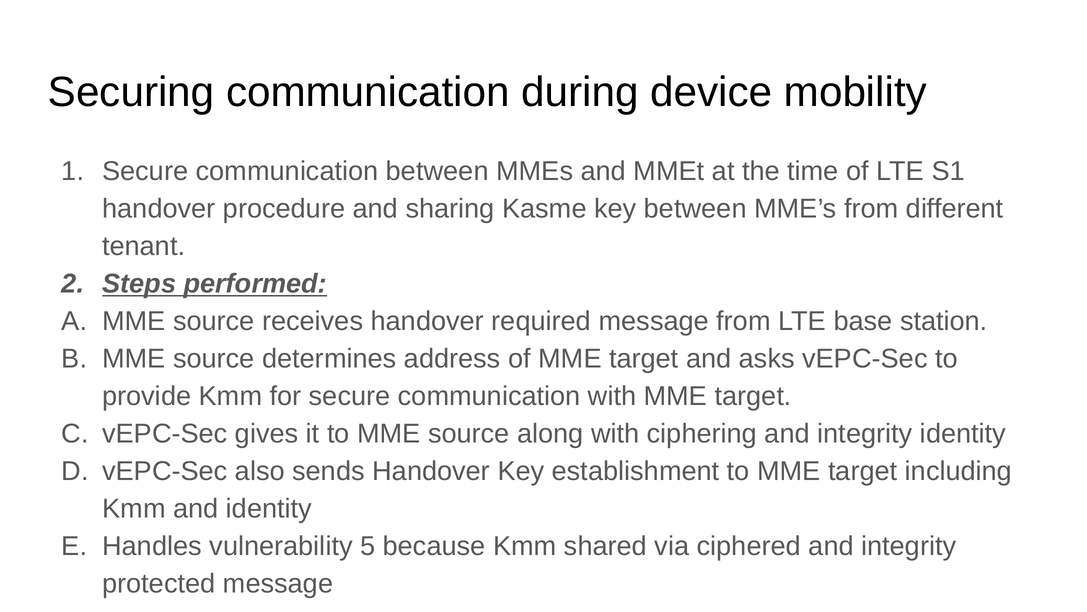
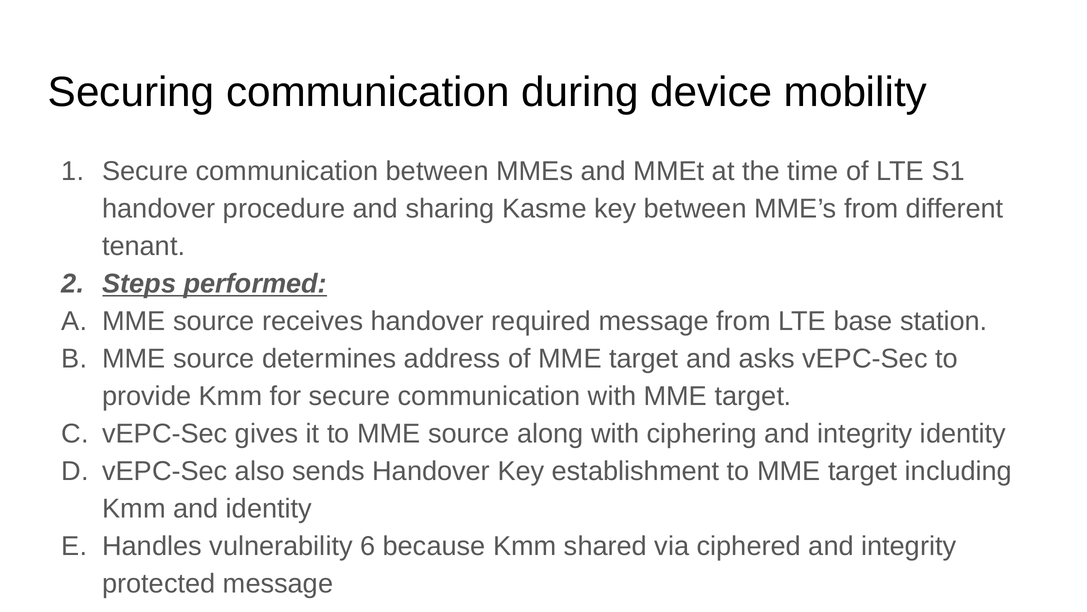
5: 5 -> 6
